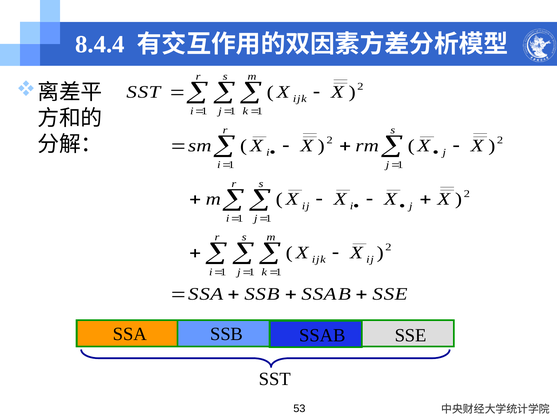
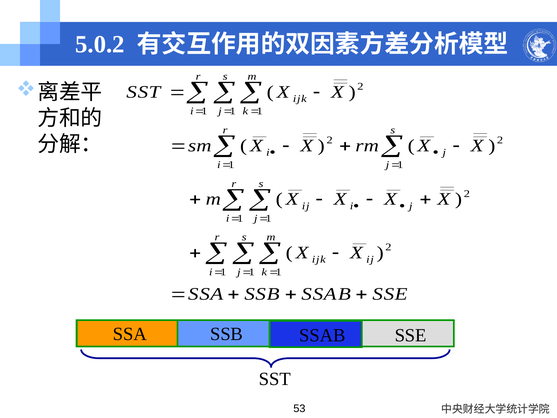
8.4.4: 8.4.4 -> 5.0.2
